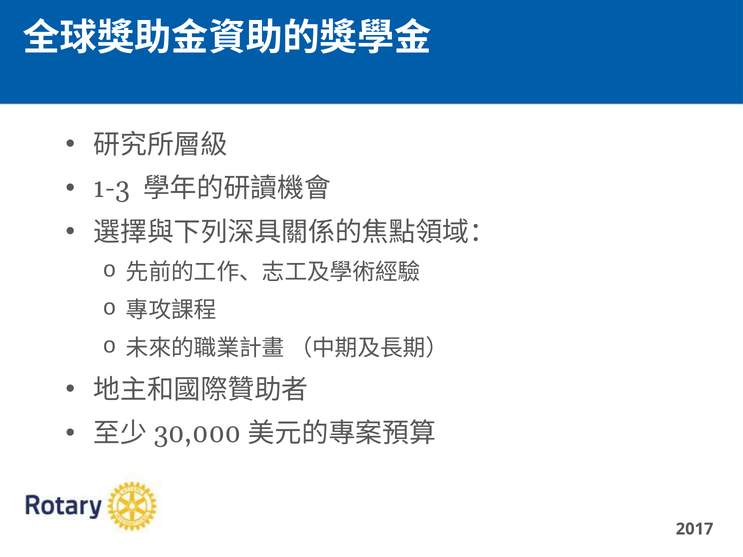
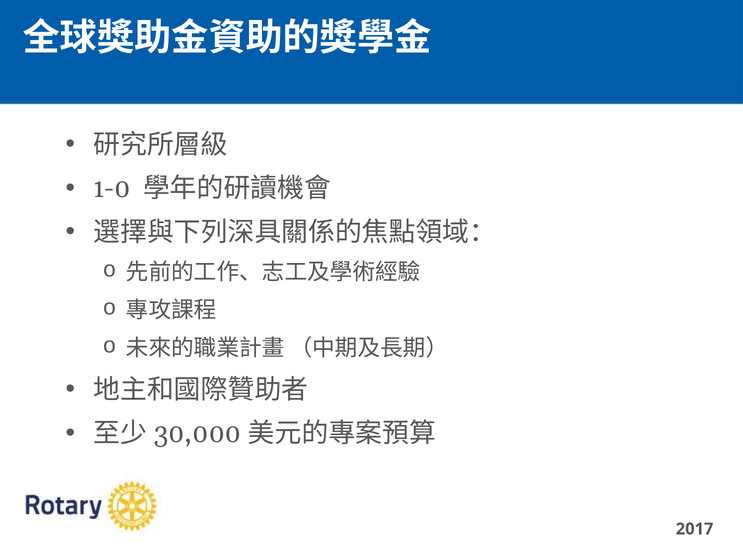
1-3: 1-3 -> 1-0
